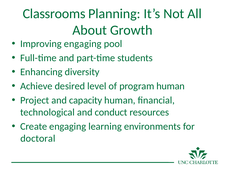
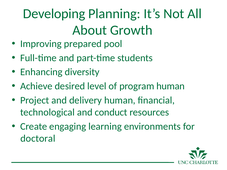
Classrooms: Classrooms -> Developing
Improving engaging: engaging -> prepared
capacity: capacity -> delivery
